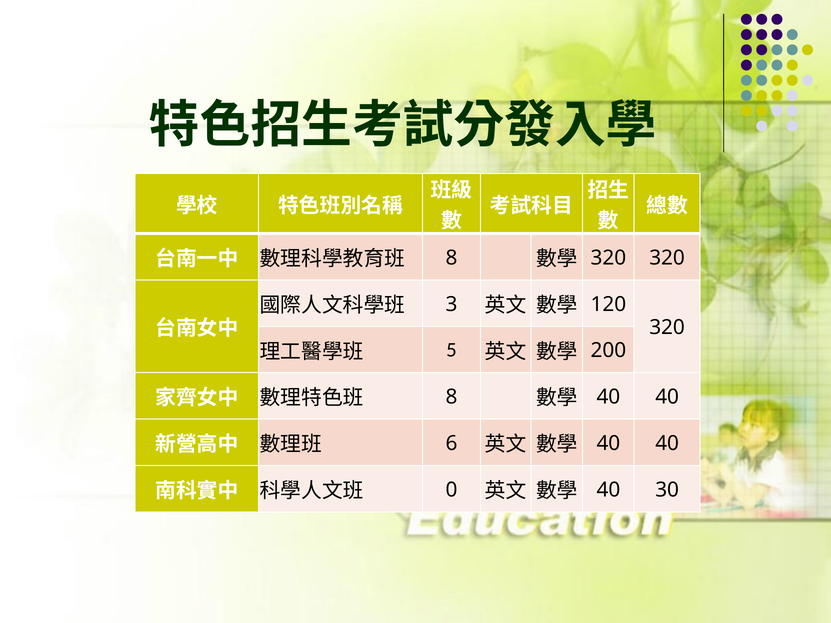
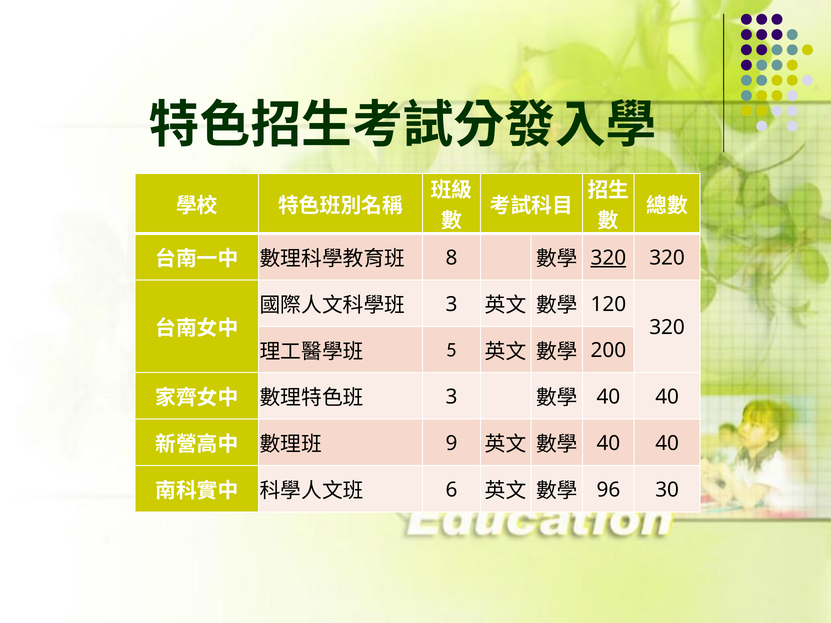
320 at (608, 258) underline: none -> present
8 at (452, 397): 8 -> 3
6: 6 -> 9
0: 0 -> 6
40 at (608, 490): 40 -> 96
